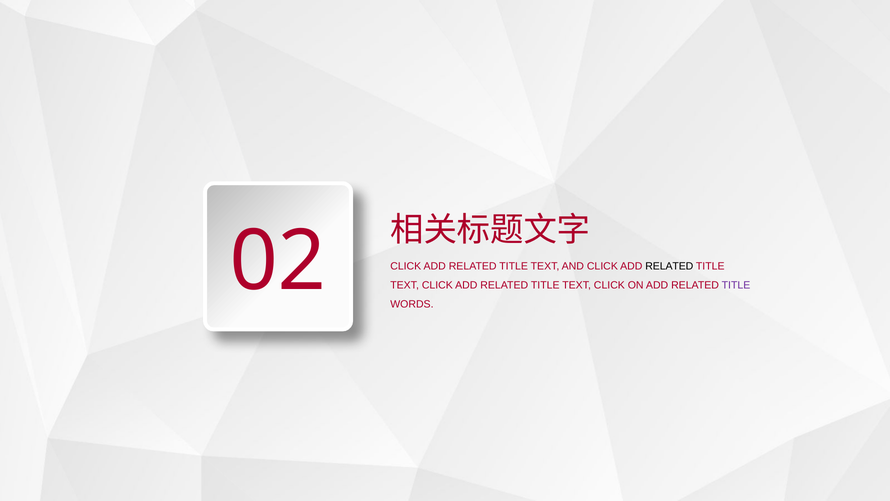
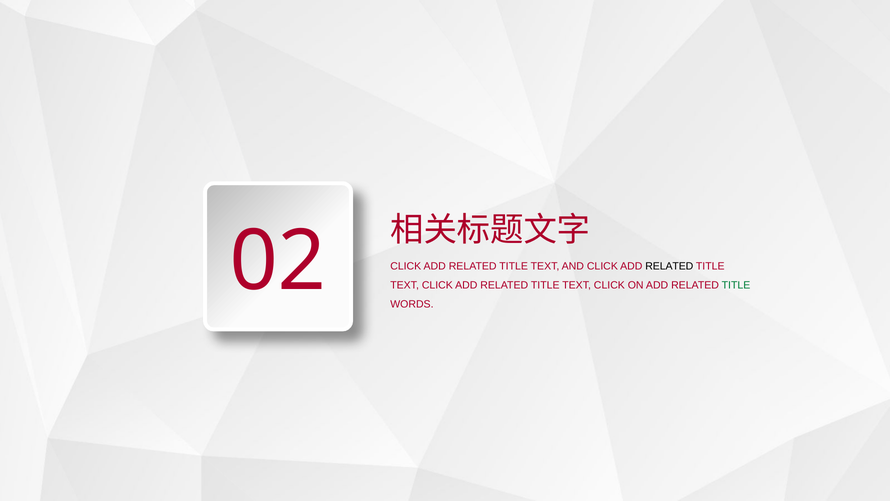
TITLE at (736, 285) colour: purple -> green
